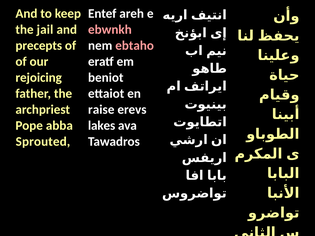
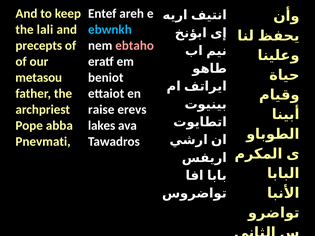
jail: jail -> lali
ebwnkh colour: pink -> light blue
rejoicing: rejoicing -> metasou
Sprouted: Sprouted -> Pnevmati
